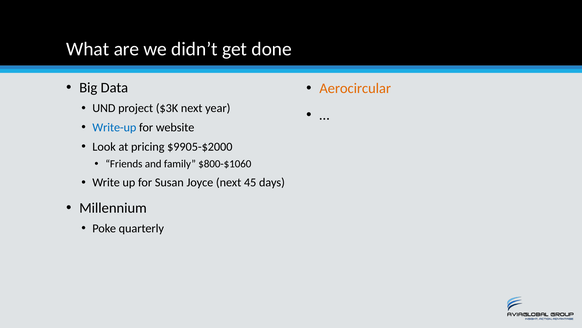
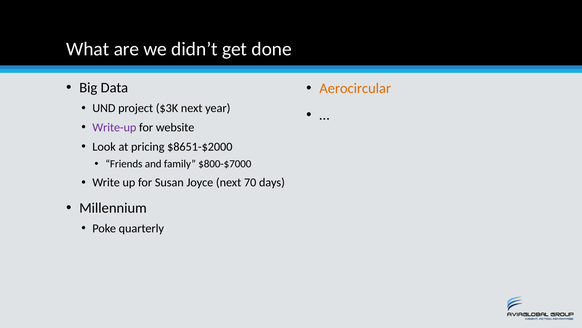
Write-up colour: blue -> purple
$9905-$2000: $9905-$2000 -> $8651-$2000
$800-$1060: $800-$1060 -> $800-$7000
45: 45 -> 70
